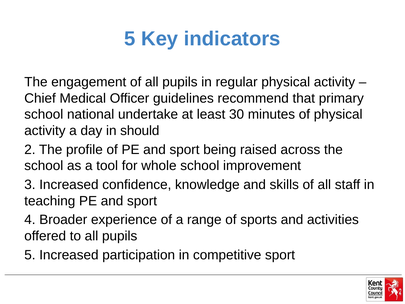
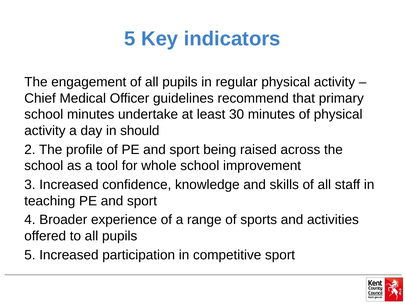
school national: national -> minutes
